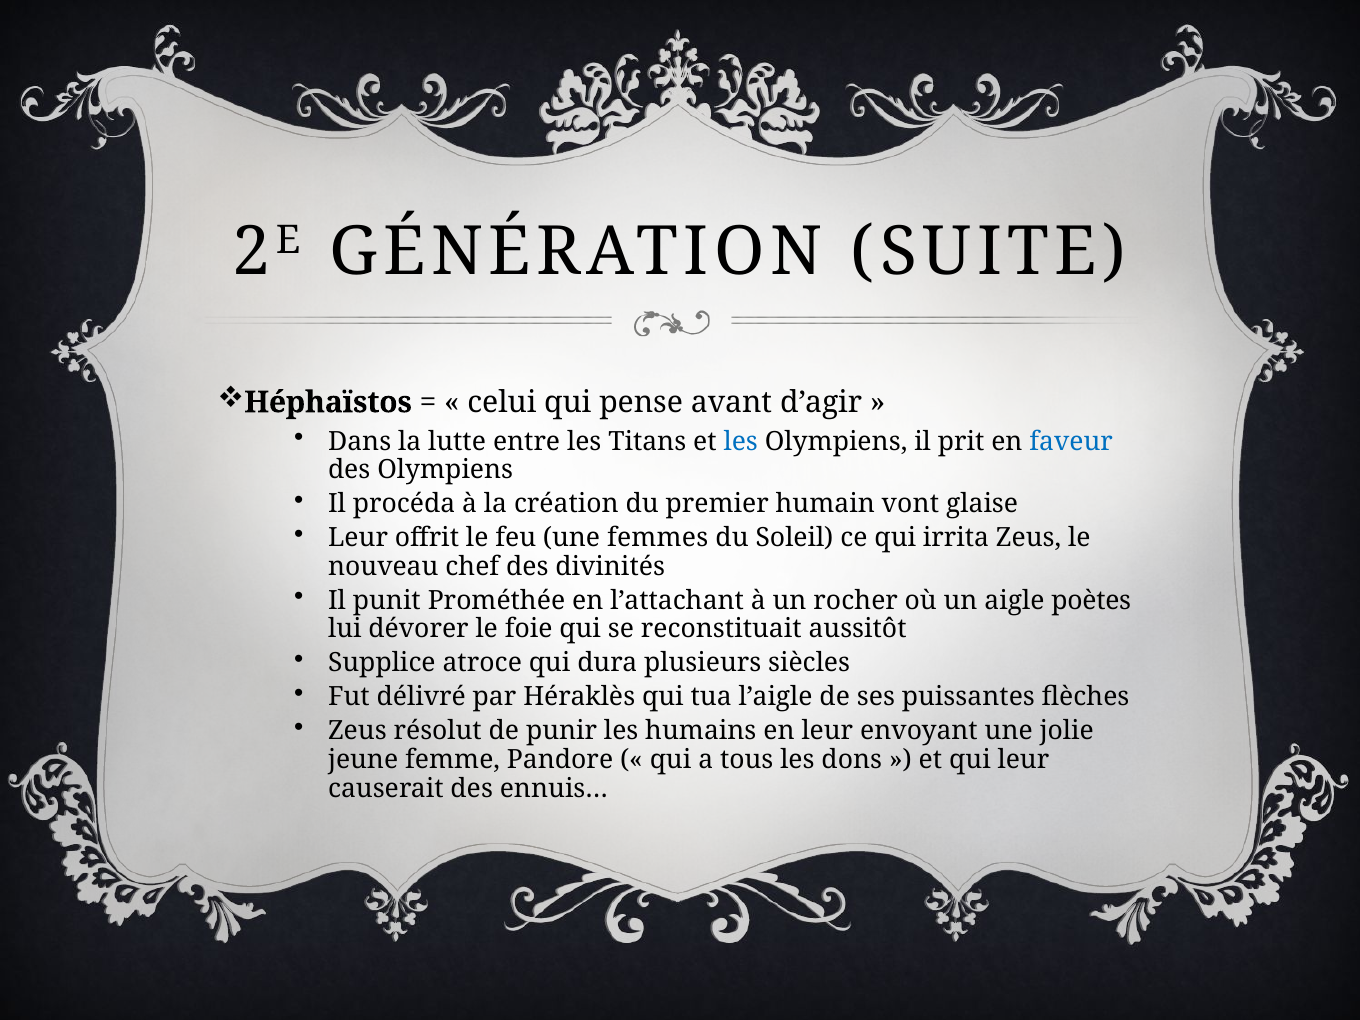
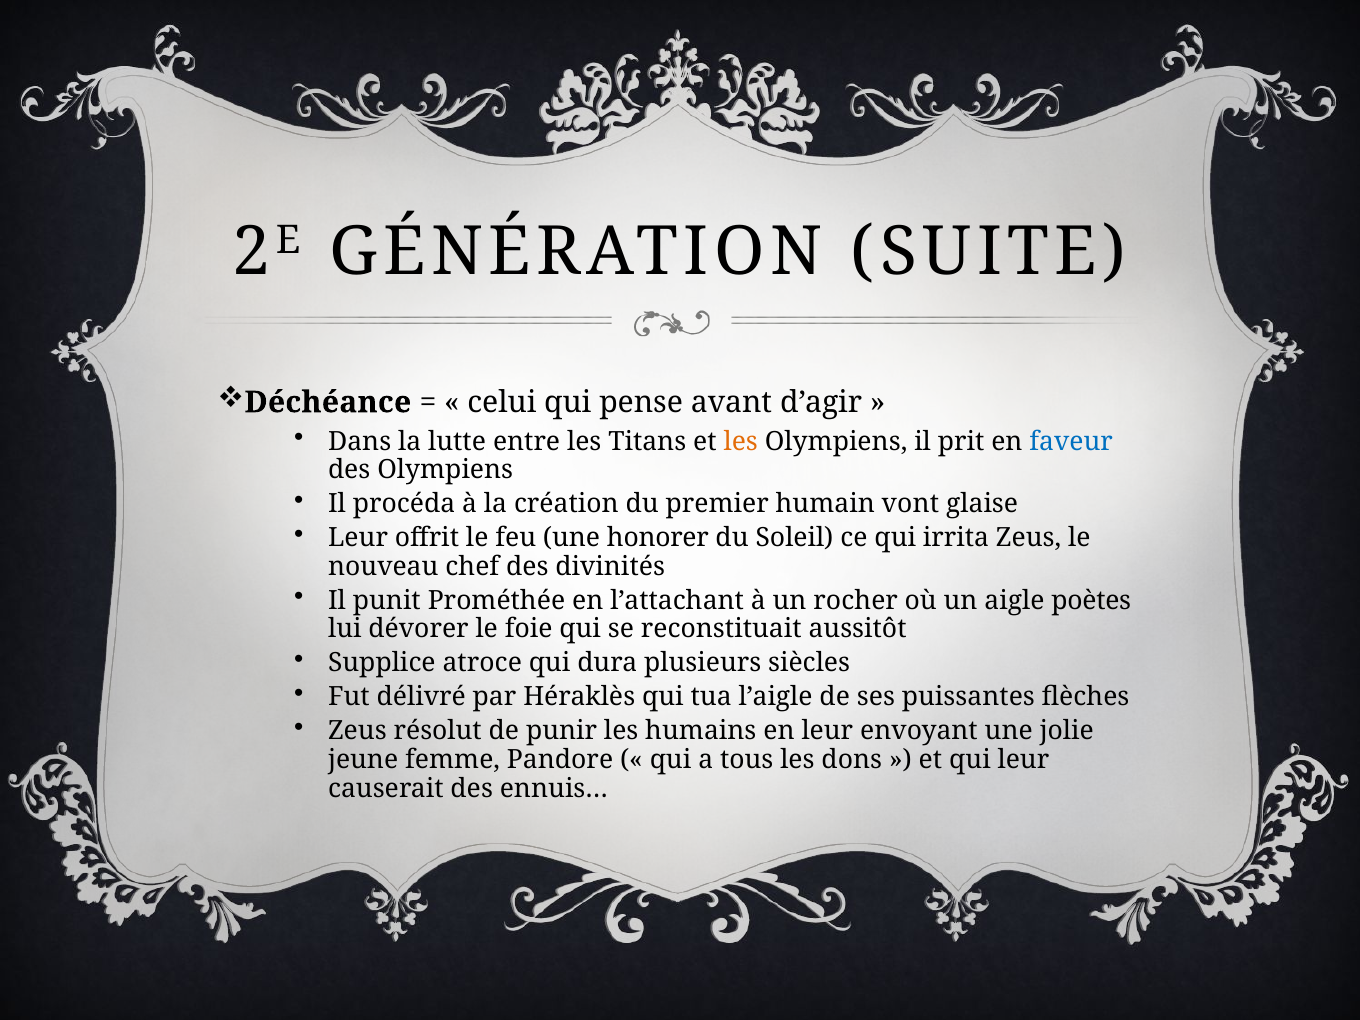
Héphaïstos: Héphaïstos -> Déchéance
les at (741, 441) colour: blue -> orange
femmes: femmes -> honorer
